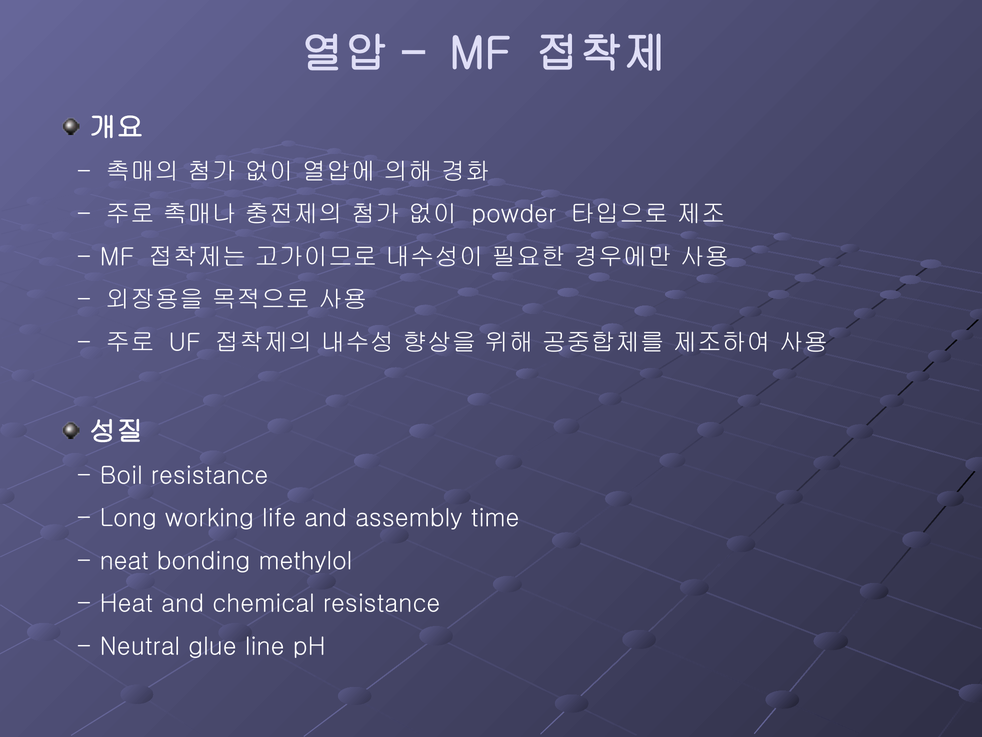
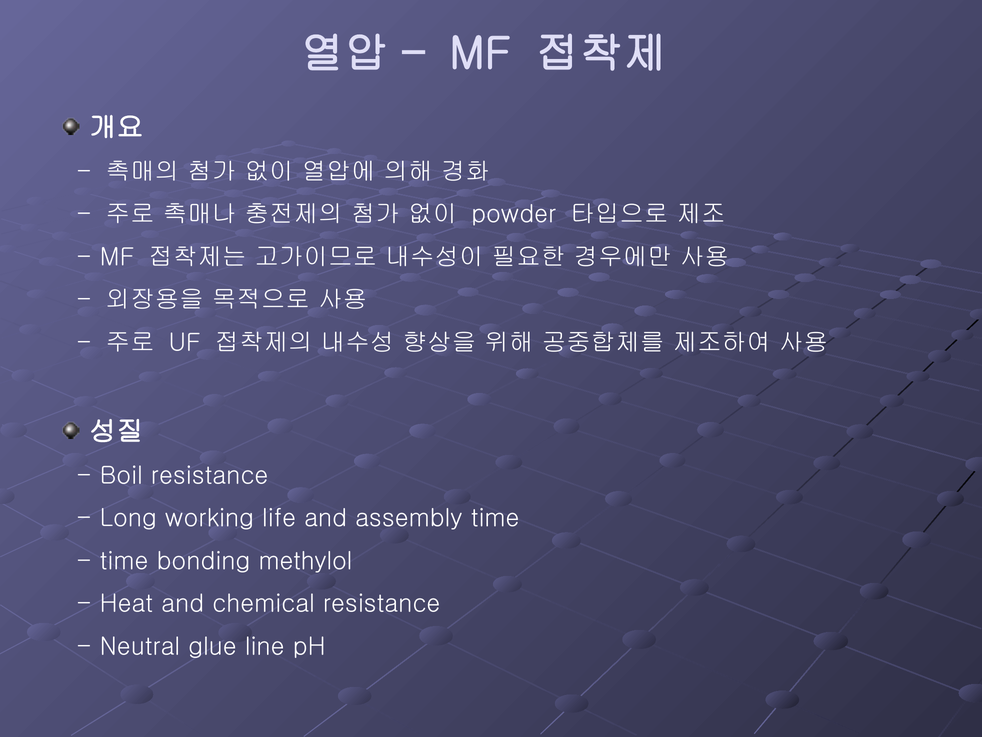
neat at (124, 561): neat -> time
